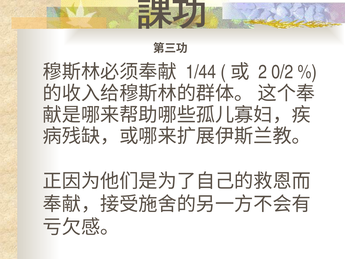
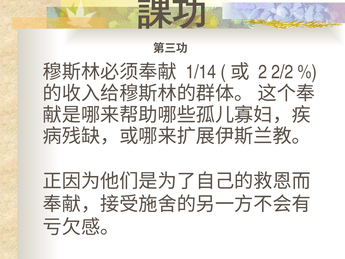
1/44: 1/44 -> 1/14
0/2: 0/2 -> 2/2
